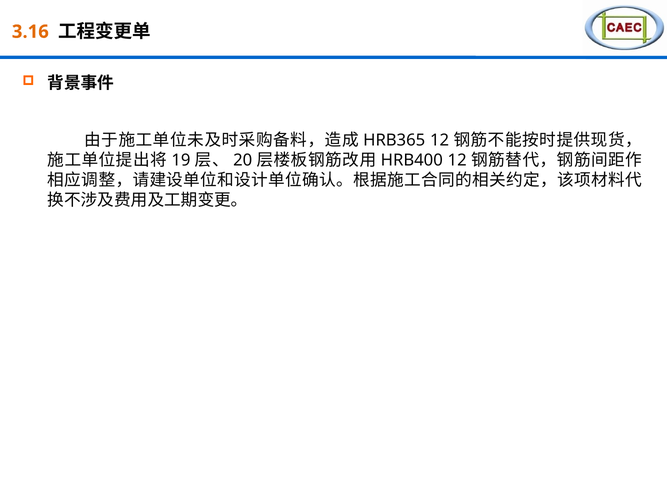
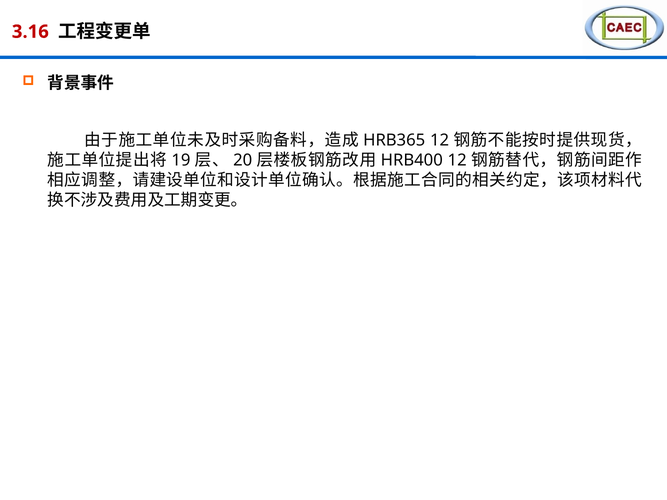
3.16 colour: orange -> red
